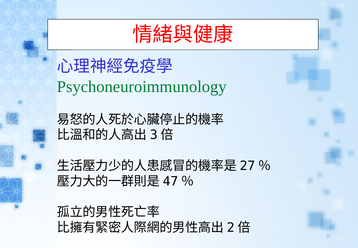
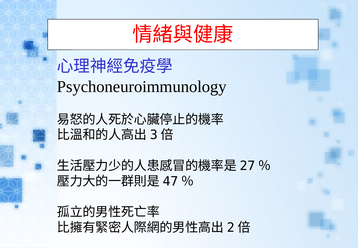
Psychoneuroimmunology colour: green -> black
